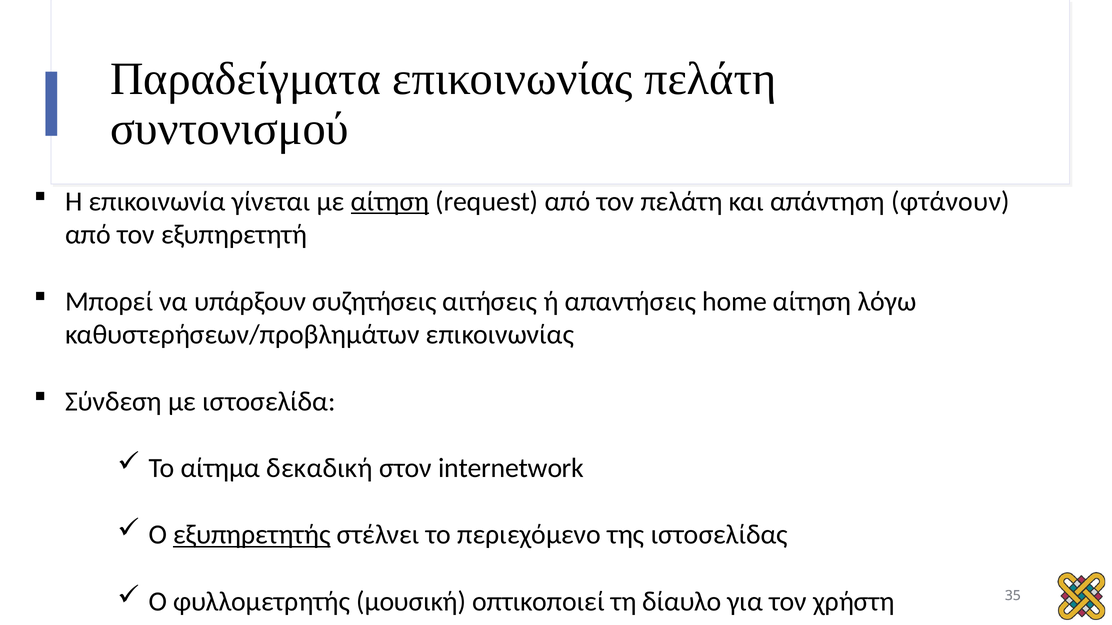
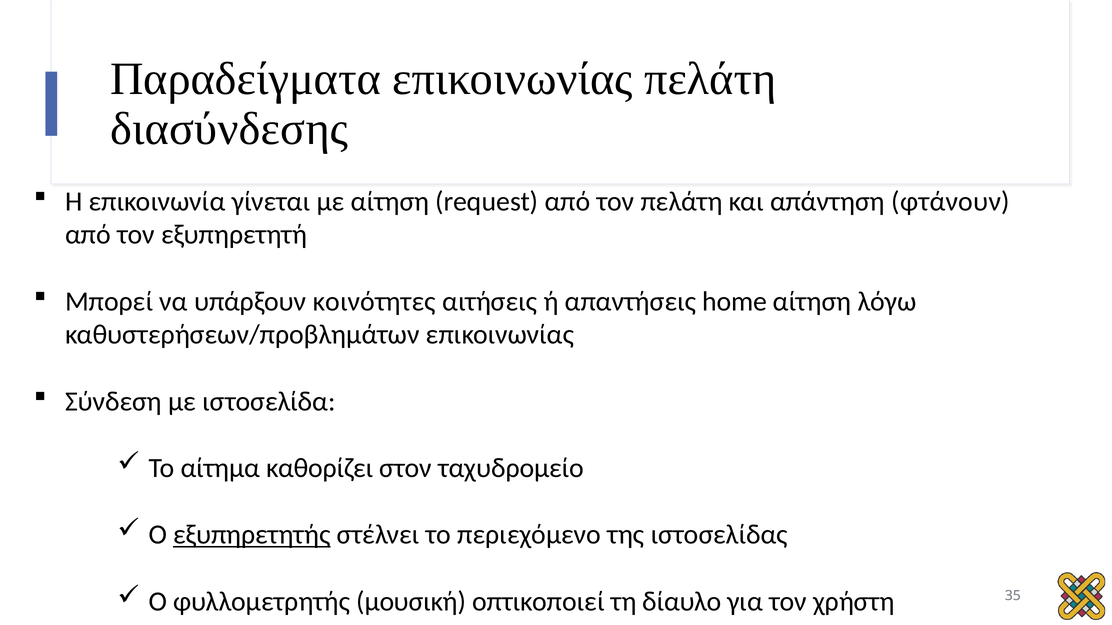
συντονισμού: συντονισμού -> διασύνδεσης
αίτηση at (390, 202) underline: present -> none
συζητήσεις: συζητήσεις -> κοινότητες
δεκαδική: δεκαδική -> καθορίζει
internetwork: internetwork -> ταχυδρομείο
